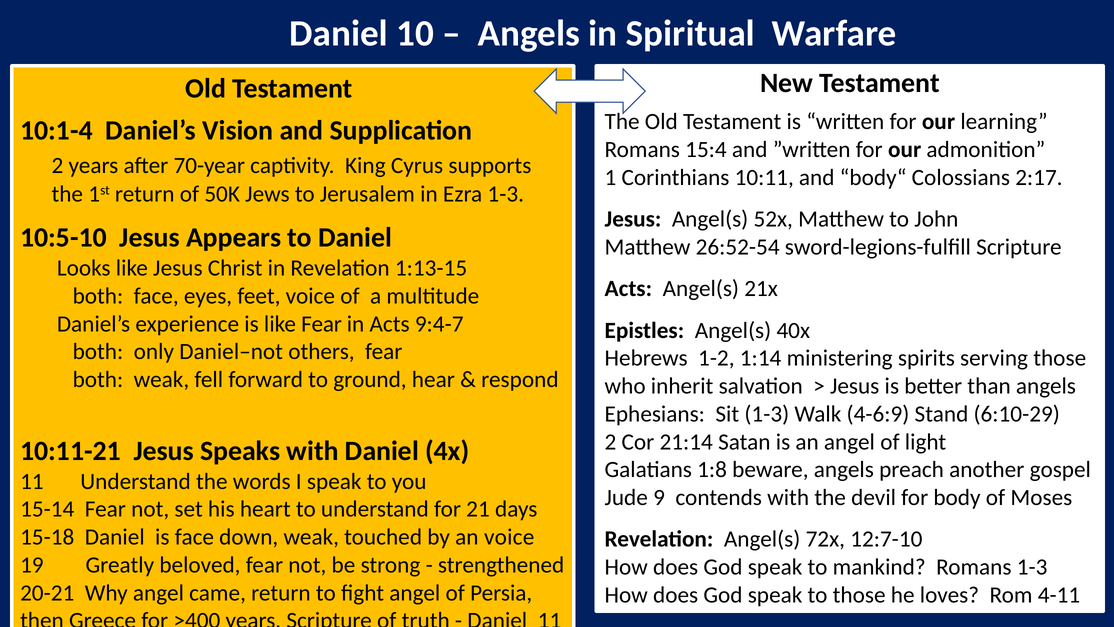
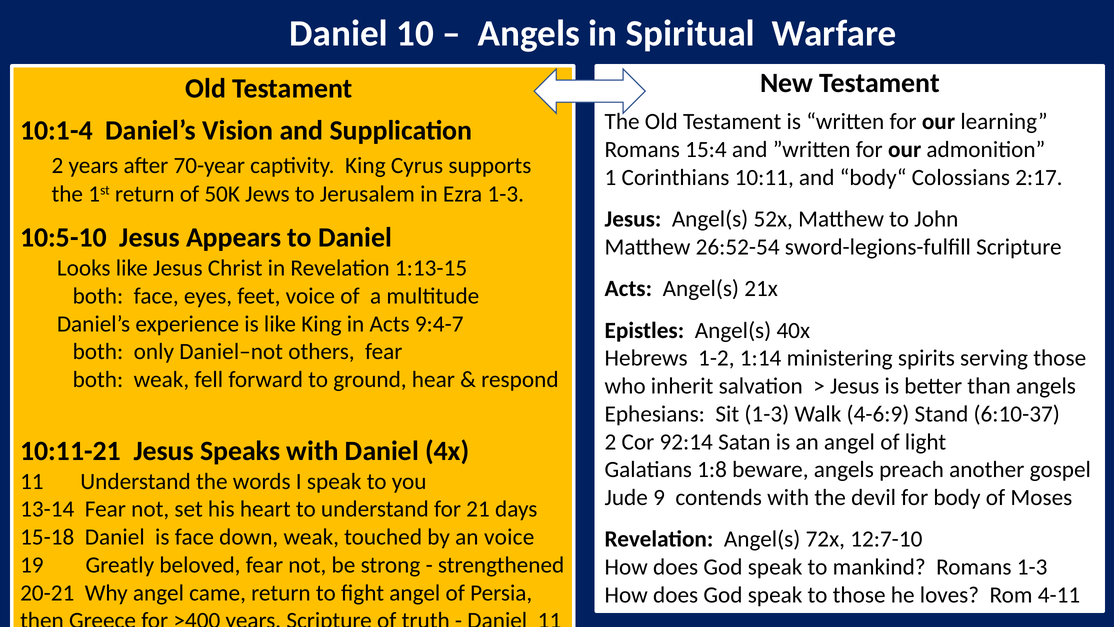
like Fear: Fear -> King
6:10-29: 6:10-29 -> 6:10-37
21:14: 21:14 -> 92:14
15-14: 15-14 -> 13-14
